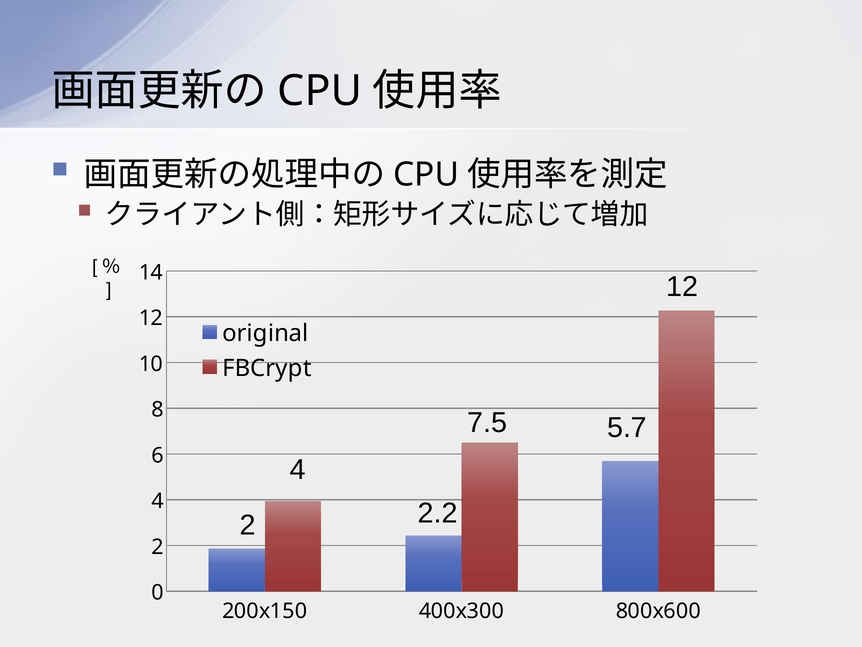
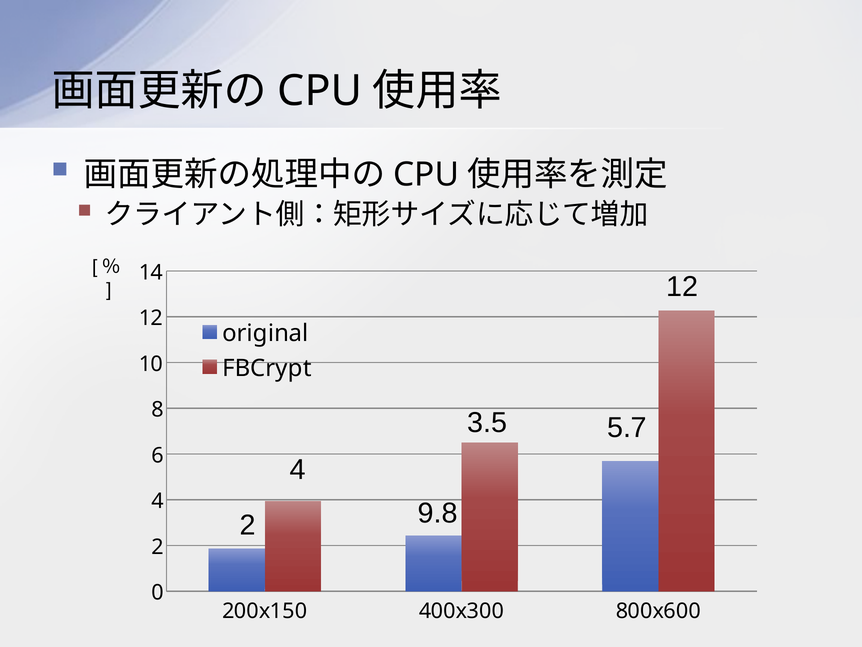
7.5: 7.5 -> 3.5
2.2: 2.2 -> 9.8
